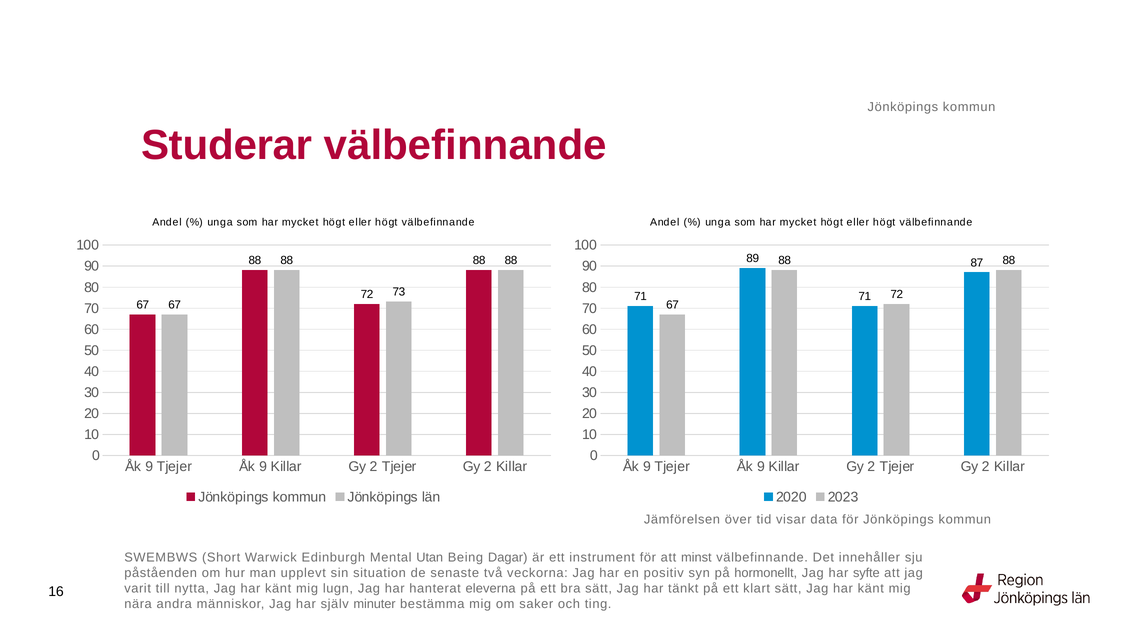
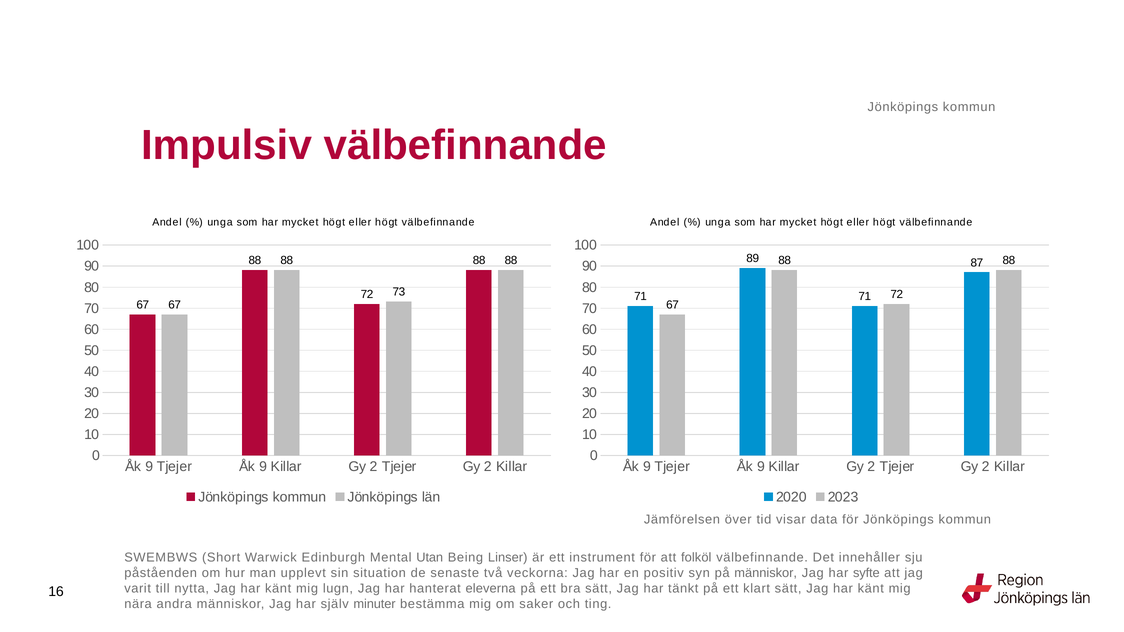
Studerar: Studerar -> Impulsiv
Dagar: Dagar -> Linser
minst: minst -> folköl
på hormonellt: hormonellt -> människor
